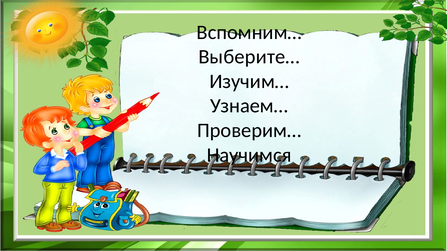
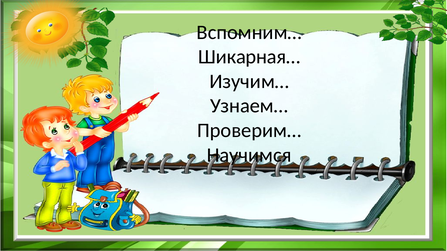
Выберите…: Выберите… -> Шикарная…
